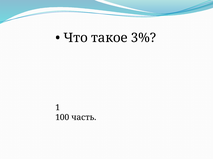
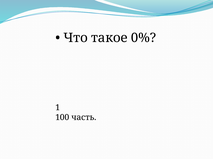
3%: 3% -> 0%
